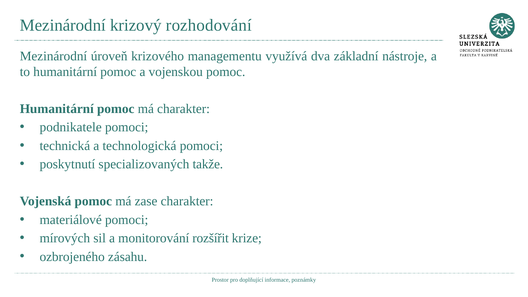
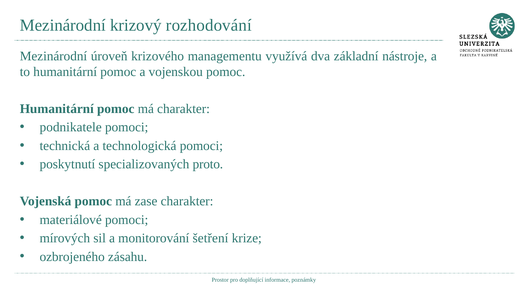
takže: takže -> proto
rozšířit: rozšířit -> šetření
